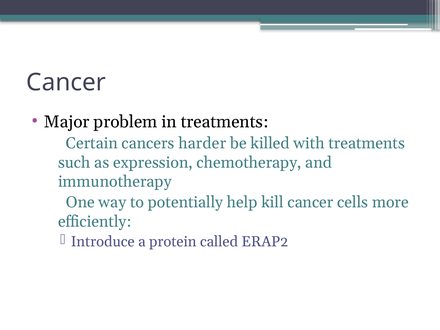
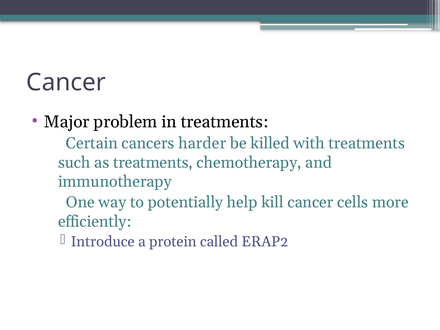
as expression: expression -> treatments
